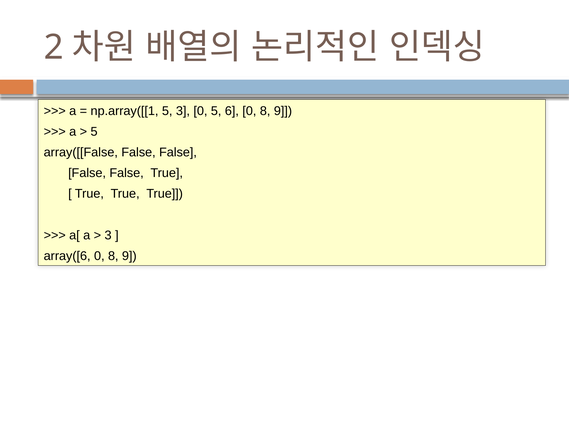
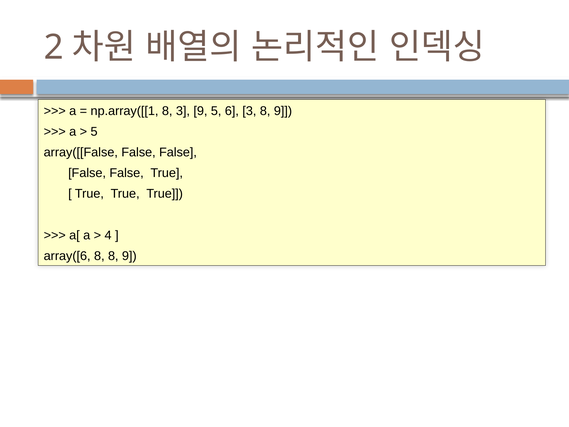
np.array([[1 5: 5 -> 8
3 0: 0 -> 9
6 0: 0 -> 3
3 at (108, 235): 3 -> 4
array([6 0: 0 -> 8
